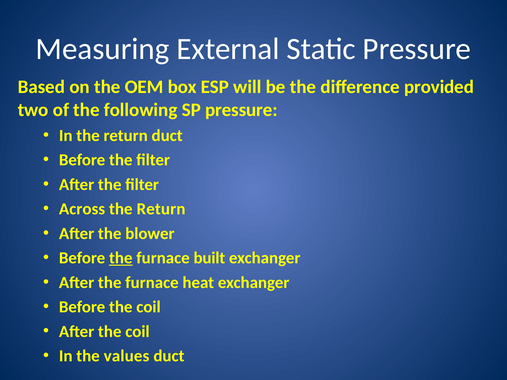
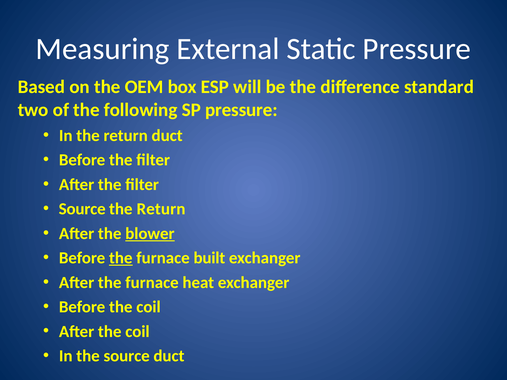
provided: provided -> standard
Across at (82, 209): Across -> Source
blower underline: none -> present
the values: values -> source
